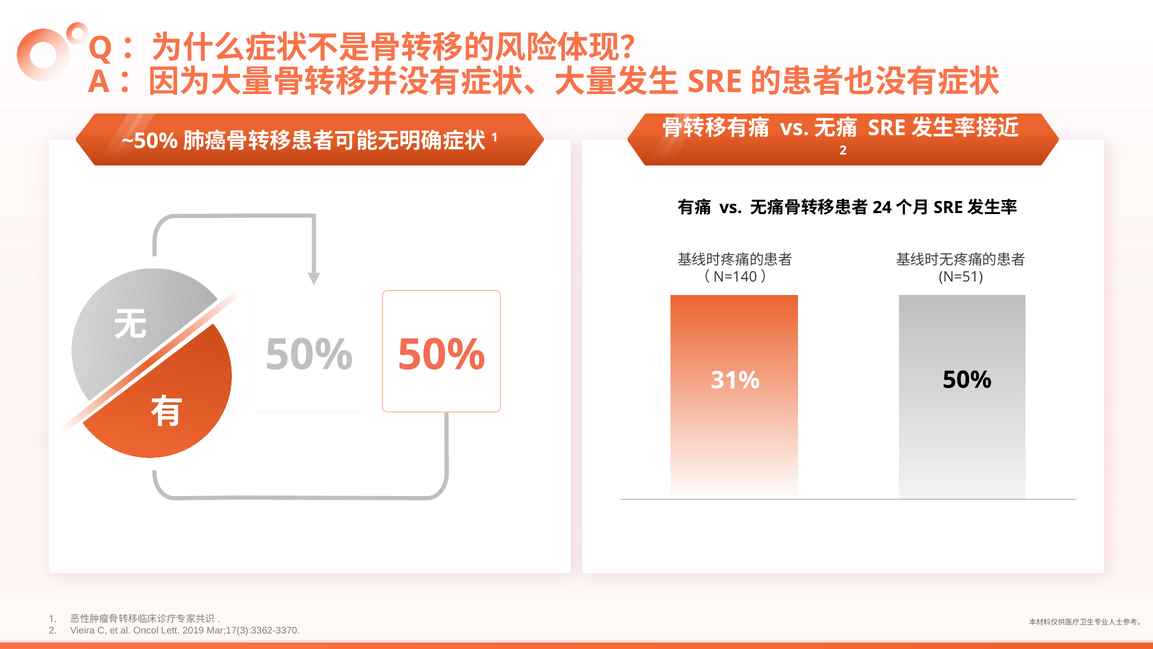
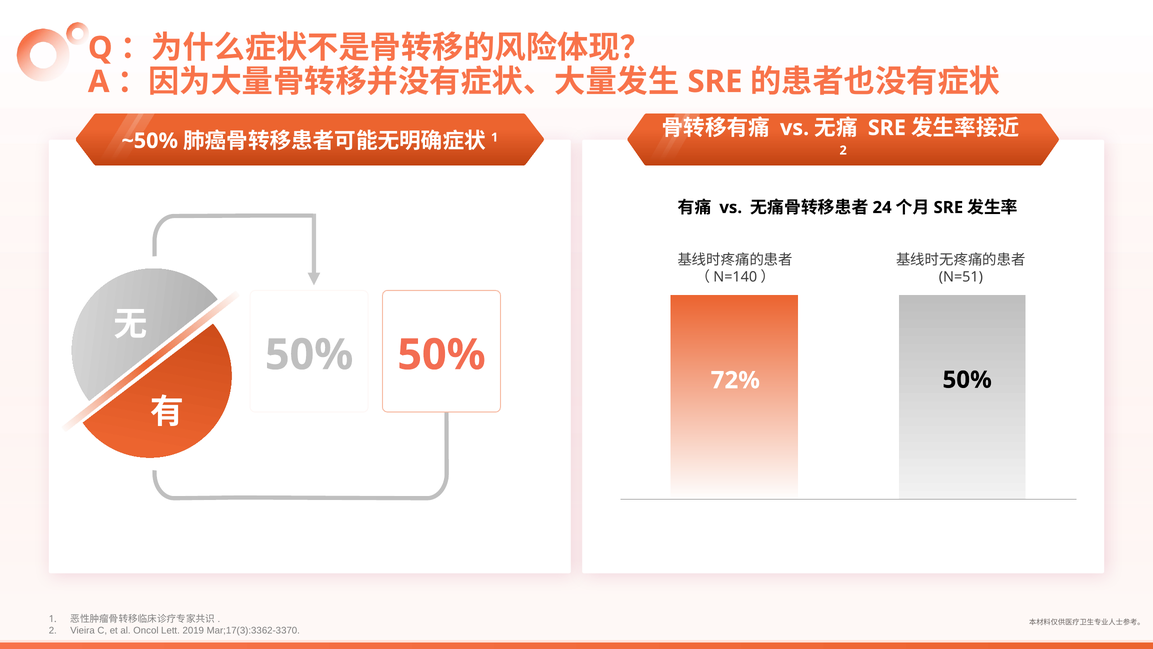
31%: 31% -> 72%
